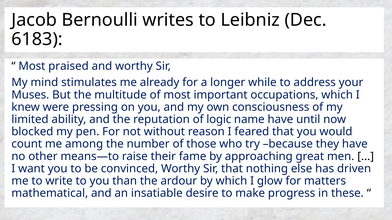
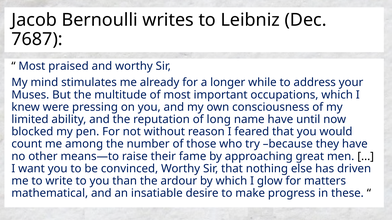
6183: 6183 -> 7687
logic: logic -> long
